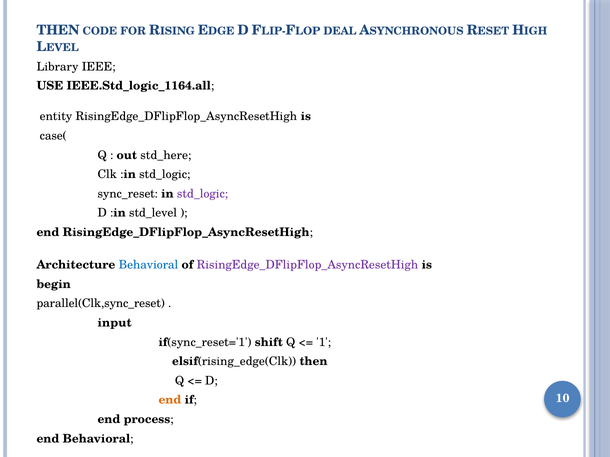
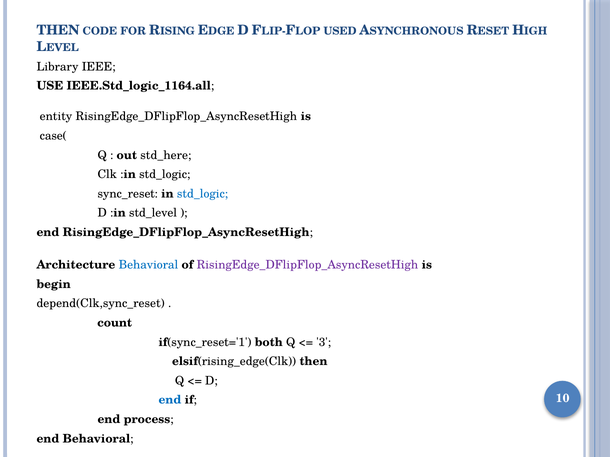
DEAL: DEAL -> USED
std_logic at (203, 194) colour: purple -> blue
parallel(Clk,sync_reset: parallel(Clk,sync_reset -> depend(Clk,sync_reset
input: input -> count
shift: shift -> both
1: 1 -> 3
end at (170, 400) colour: orange -> blue
